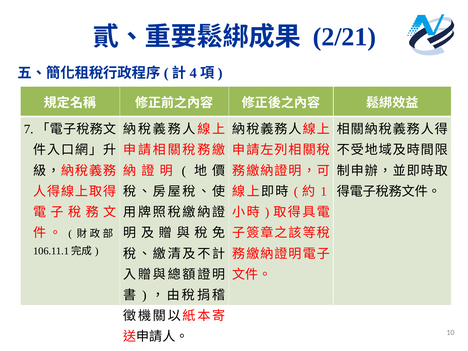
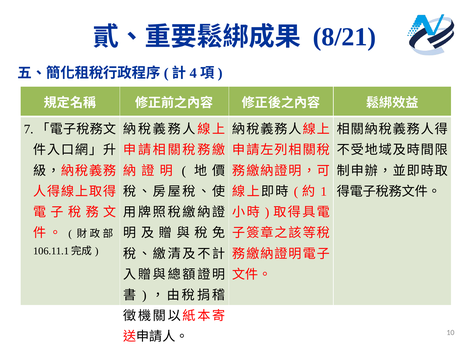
2/21: 2/21 -> 8/21
